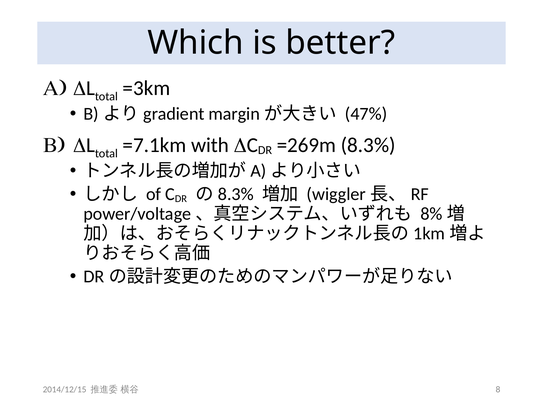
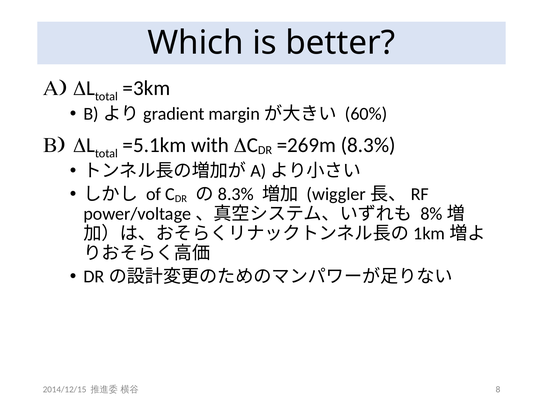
47%: 47% -> 60%
=7.1km: =7.1km -> =5.1km
